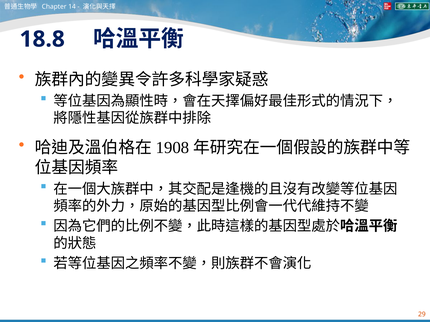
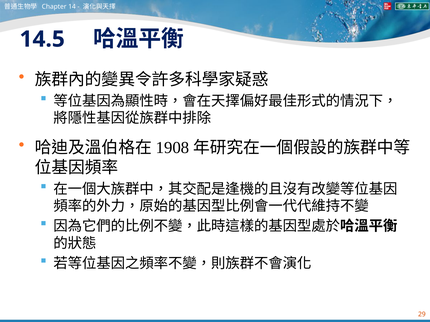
18.8: 18.8 -> 14.5
